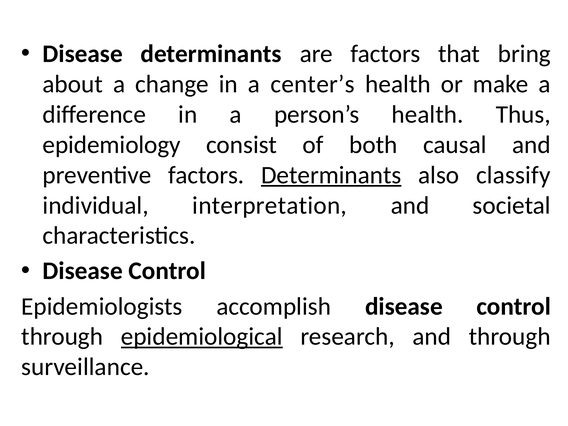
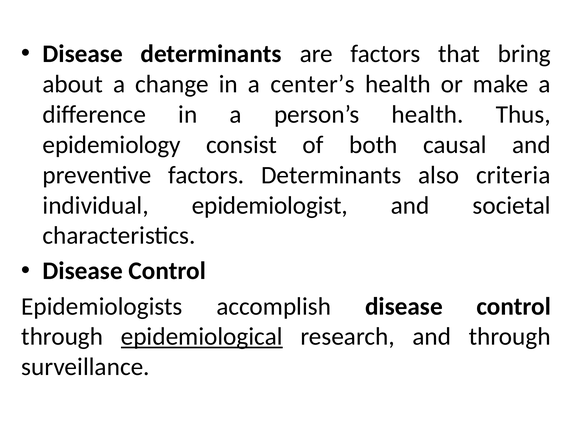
Determinants at (331, 175) underline: present -> none
classify: classify -> criteria
interpretation: interpretation -> epidemiologist
